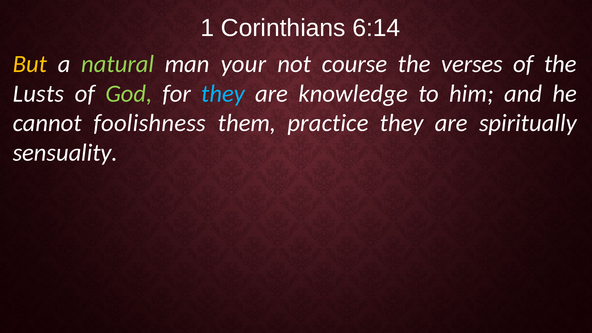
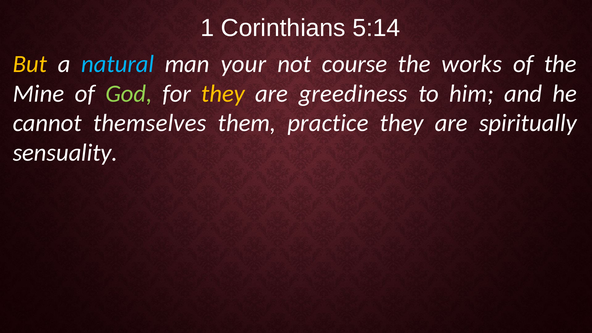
6:14: 6:14 -> 5:14
natural colour: light green -> light blue
verses: verses -> works
Lusts: Lusts -> Mine
they at (223, 94) colour: light blue -> yellow
knowledge: knowledge -> greediness
foolishness: foolishness -> themselves
